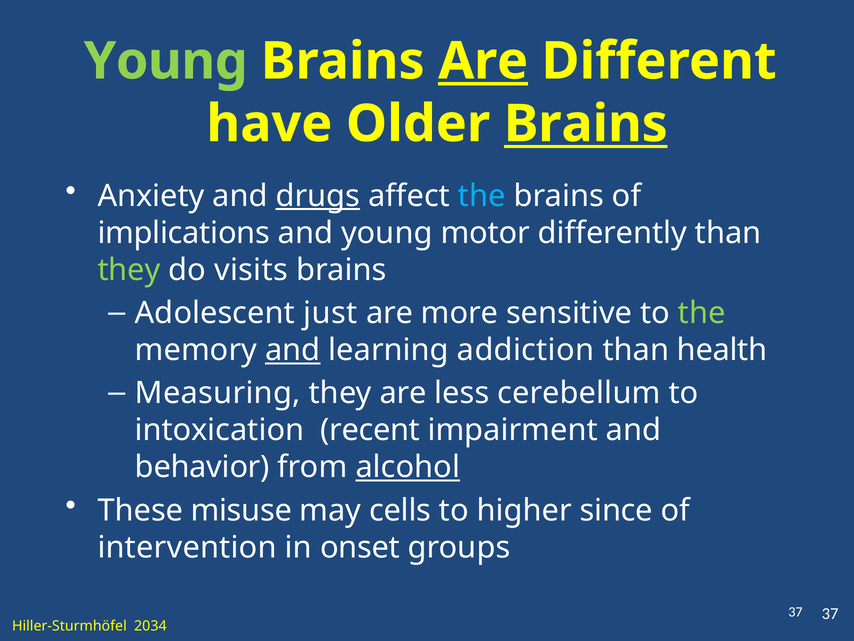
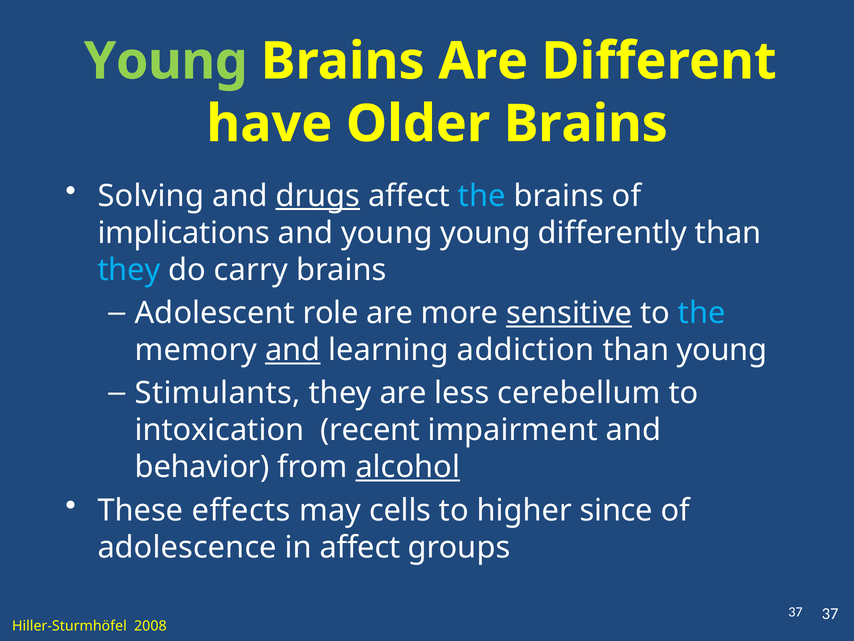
Are at (483, 61) underline: present -> none
Brains at (586, 124) underline: present -> none
Anxiety: Anxiety -> Solving
young motor: motor -> young
they at (129, 270) colour: light green -> light blue
visits: visits -> carry
just: just -> role
sensitive underline: none -> present
the at (702, 313) colour: light green -> light blue
than health: health -> young
Measuring: Measuring -> Stimulants
misuse: misuse -> effects
intervention: intervention -> adolescence
in onset: onset -> affect
2034: 2034 -> 2008
